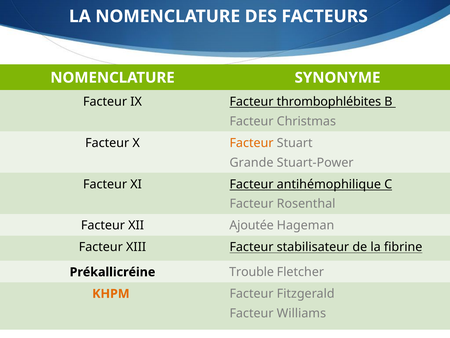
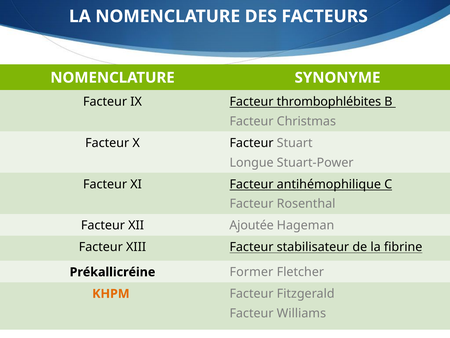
Facteur at (252, 143) colour: orange -> black
Grande: Grande -> Longue
Trouble: Trouble -> Former
